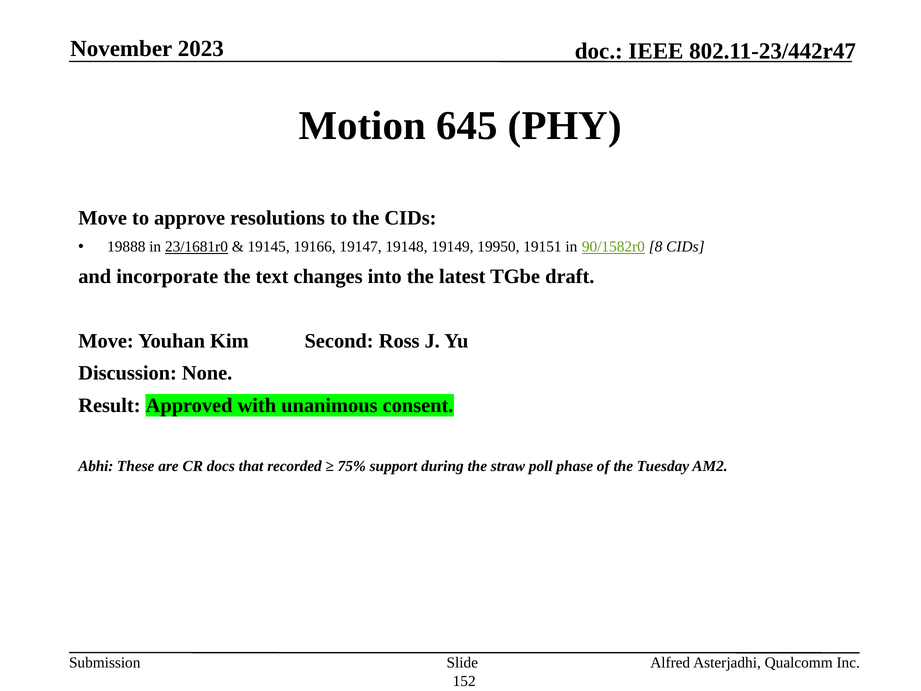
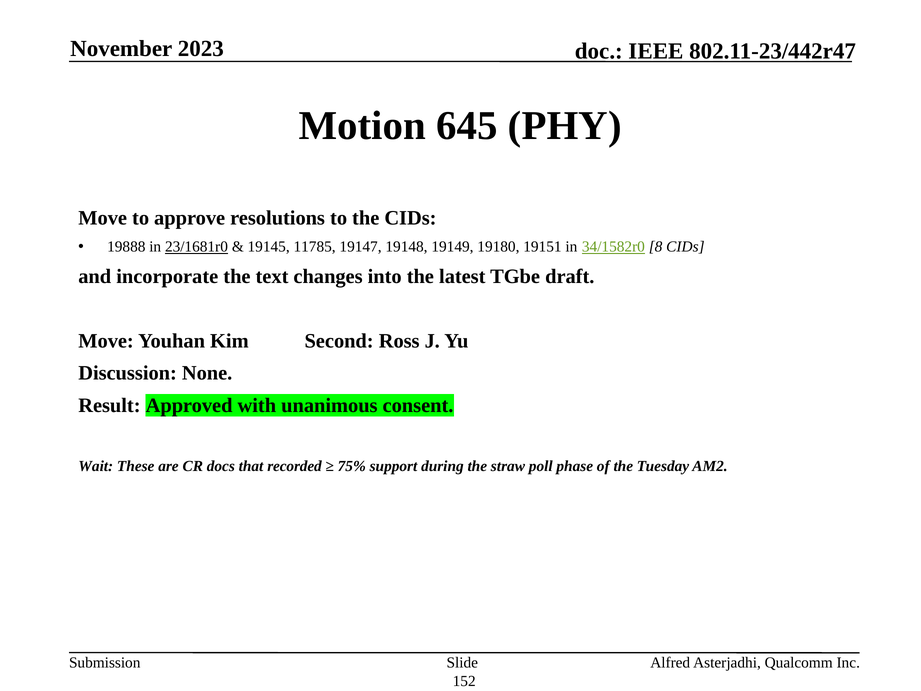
19166: 19166 -> 11785
19950: 19950 -> 19180
90/1582r0: 90/1582r0 -> 34/1582r0
Abhi: Abhi -> Wait
